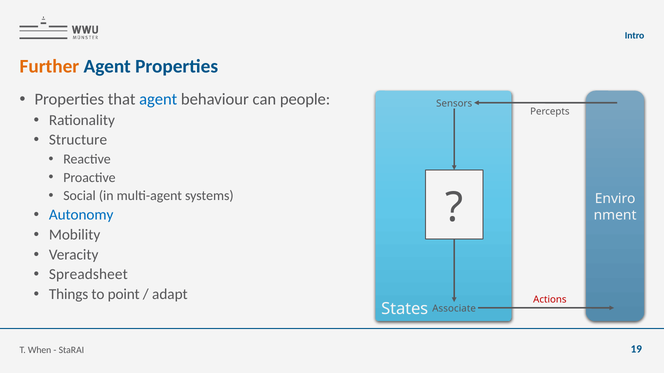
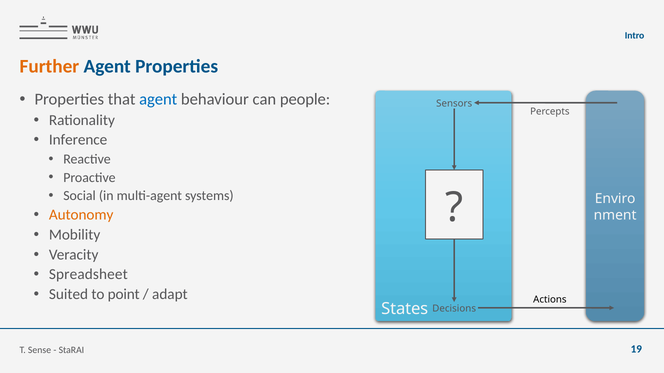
Structure: Structure -> Inference
Autonomy colour: blue -> orange
Things: Things -> Suited
Actions colour: red -> black
Associate: Associate -> Decisions
When: When -> Sense
